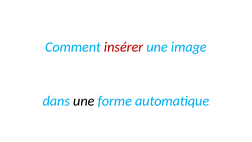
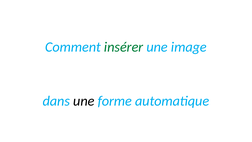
insérer colour: red -> green
